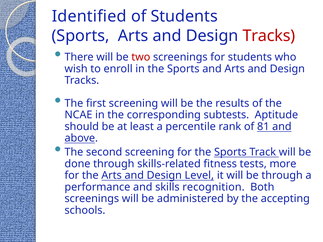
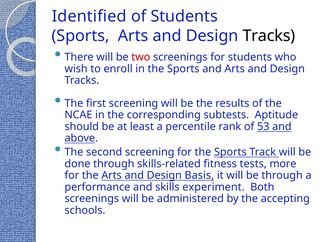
Tracks at (269, 36) colour: red -> black
81: 81 -> 53
Level: Level -> Basis
recognition: recognition -> experiment
